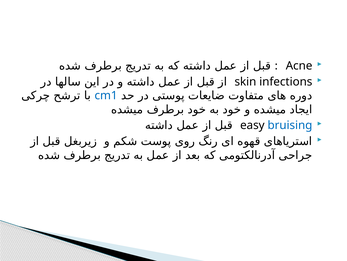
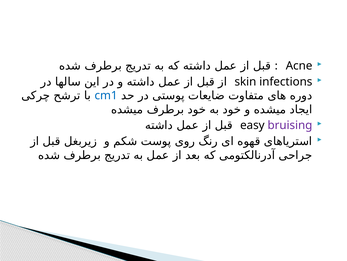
bruising colour: blue -> purple
